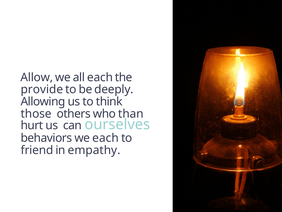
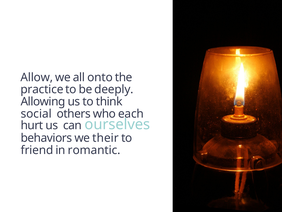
all each: each -> onto
provide: provide -> practice
those: those -> social
than: than -> each
we each: each -> their
empathy: empathy -> romantic
